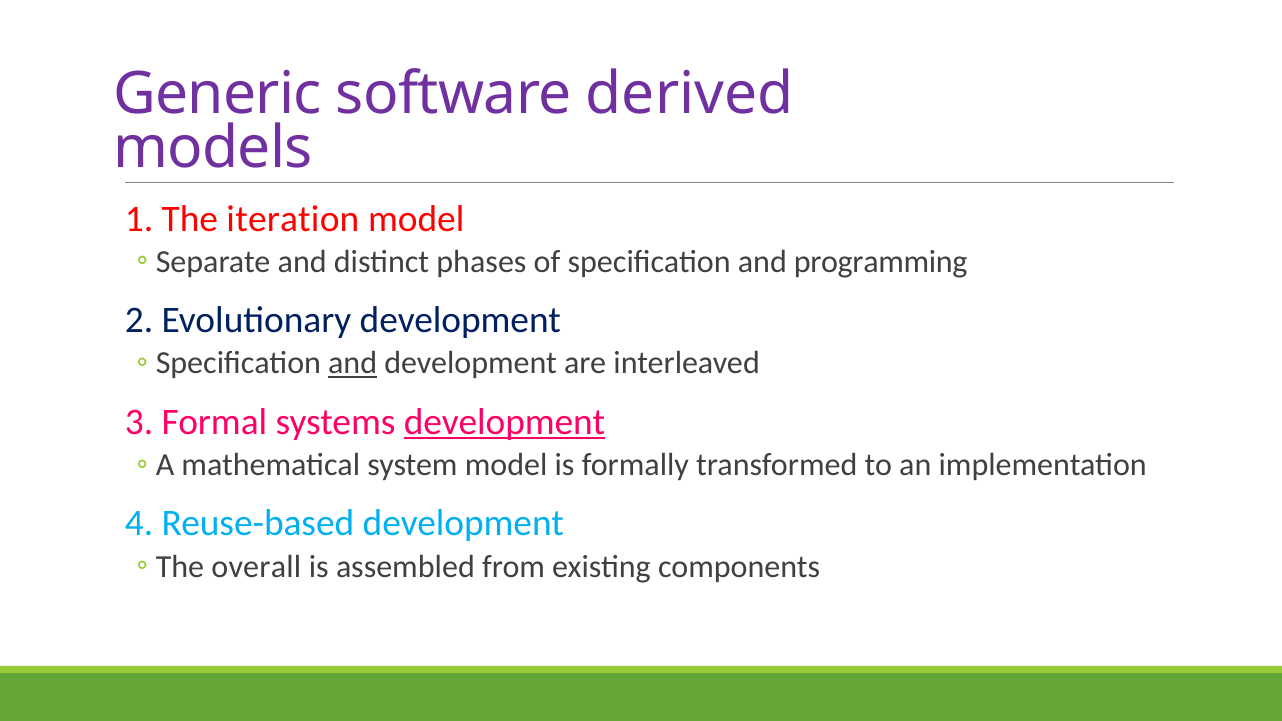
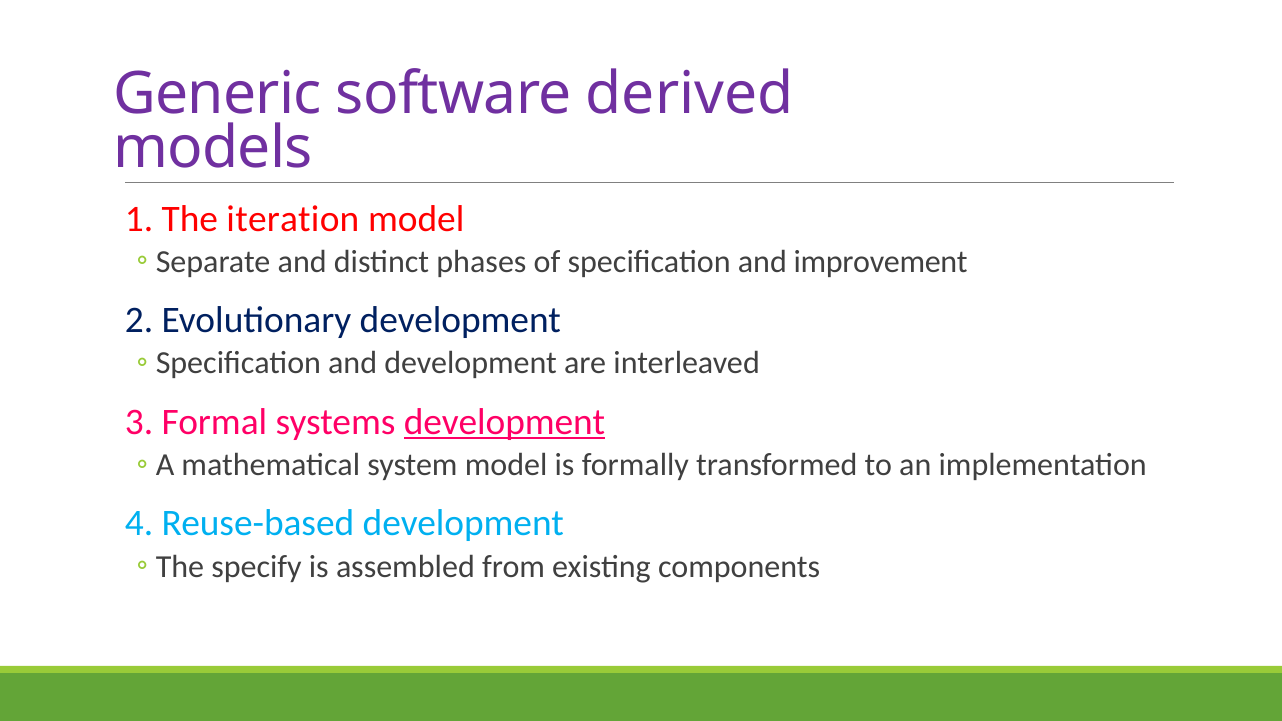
programming: programming -> improvement
and at (353, 363) underline: present -> none
overall: overall -> specify
